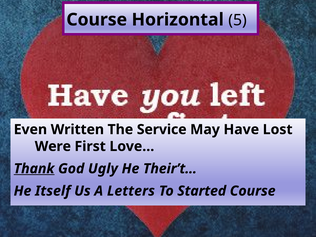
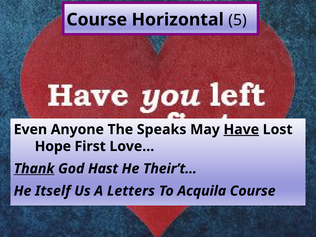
Written: Written -> Anyone
Service: Service -> Speaks
Have underline: none -> present
Were: Were -> Hope
Ugly: Ugly -> Hast
Started: Started -> Acquila
